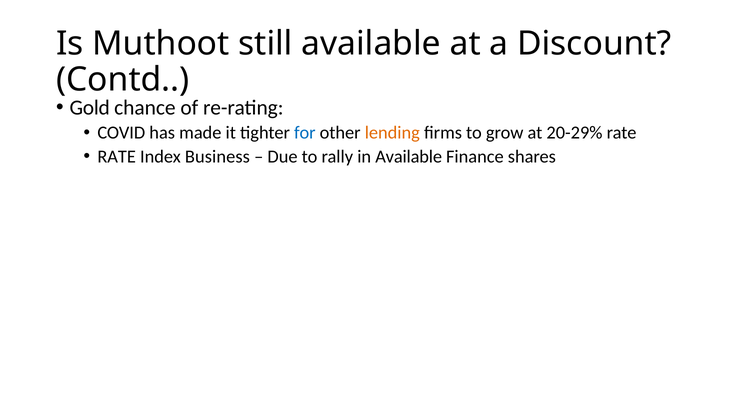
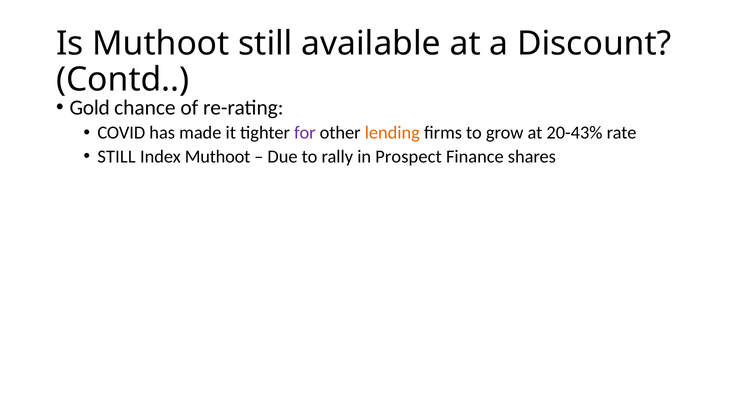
for colour: blue -> purple
20-29%: 20-29% -> 20-43%
RATE at (117, 157): RATE -> STILL
Index Business: Business -> Muthoot
in Available: Available -> Prospect
